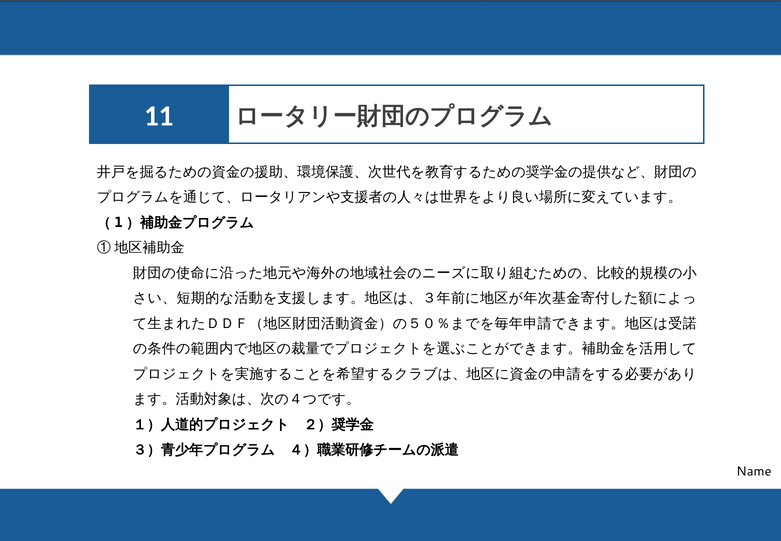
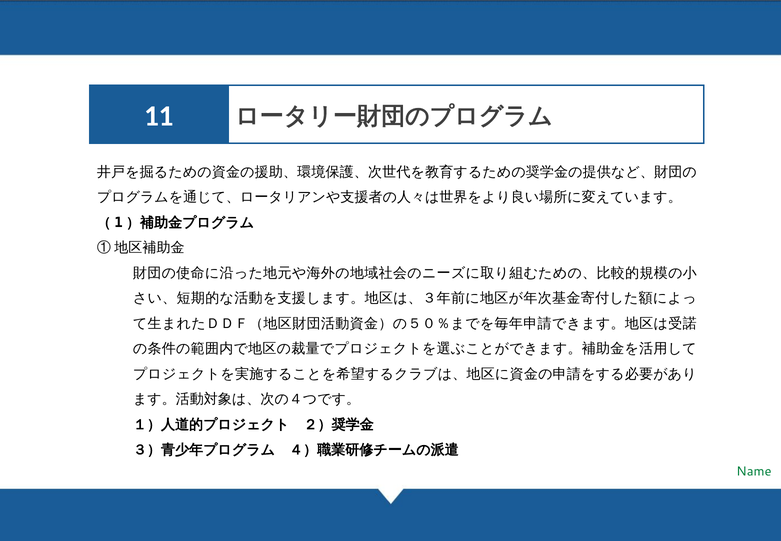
Name colour: black -> green
